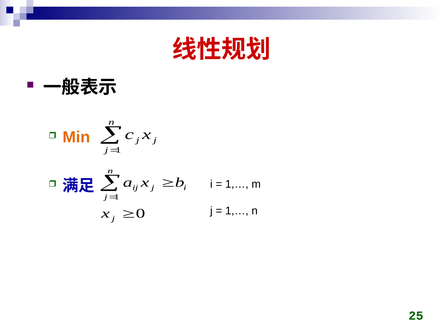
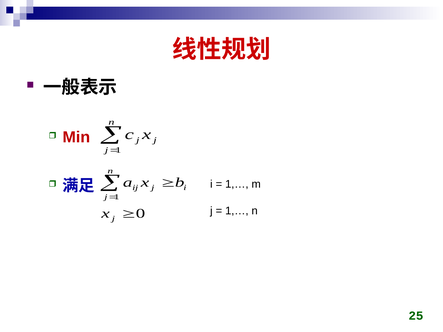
Min colour: orange -> red
